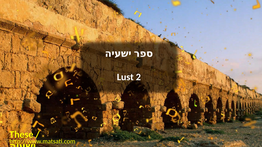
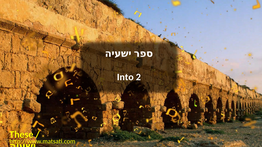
Lust: Lust -> Into
